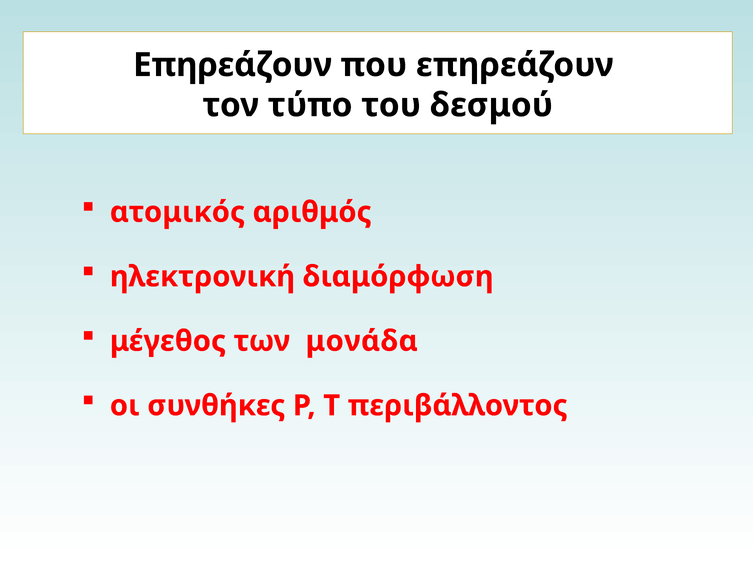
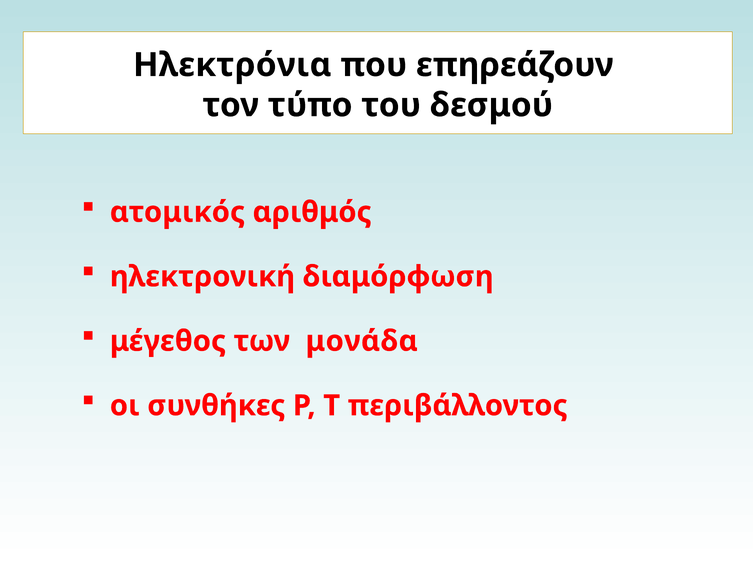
Επηρεάζουν at (233, 65): Επηρεάζουν -> Ηλεκτρόνια
